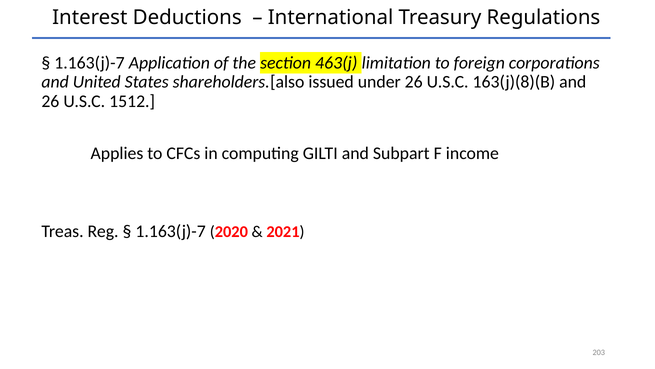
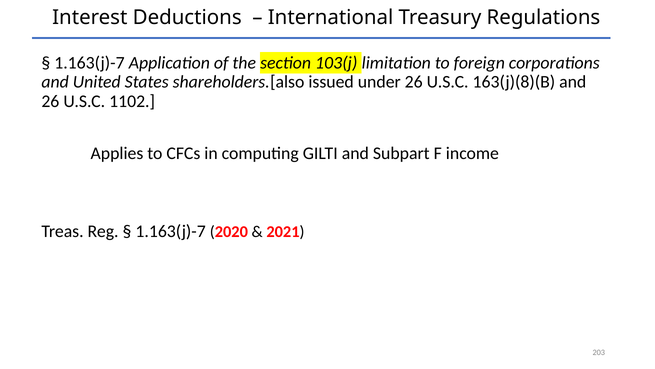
463(j: 463(j -> 103(j
1512: 1512 -> 1102
